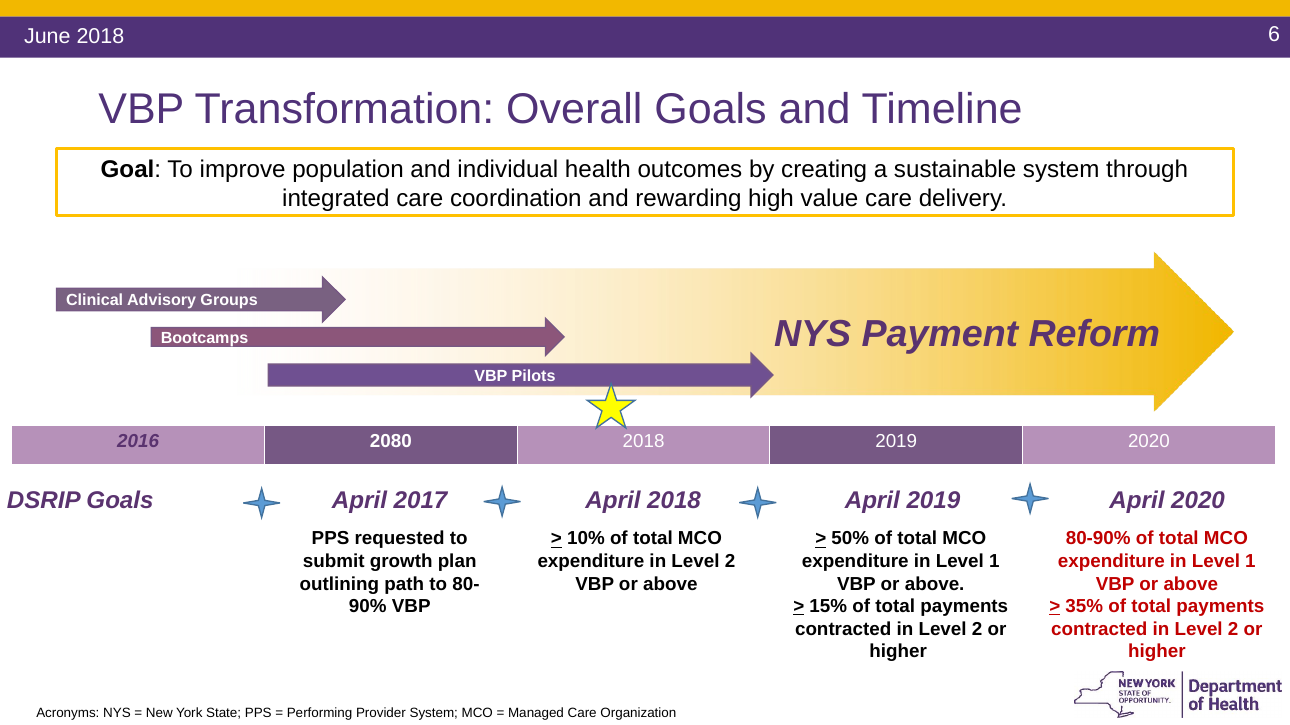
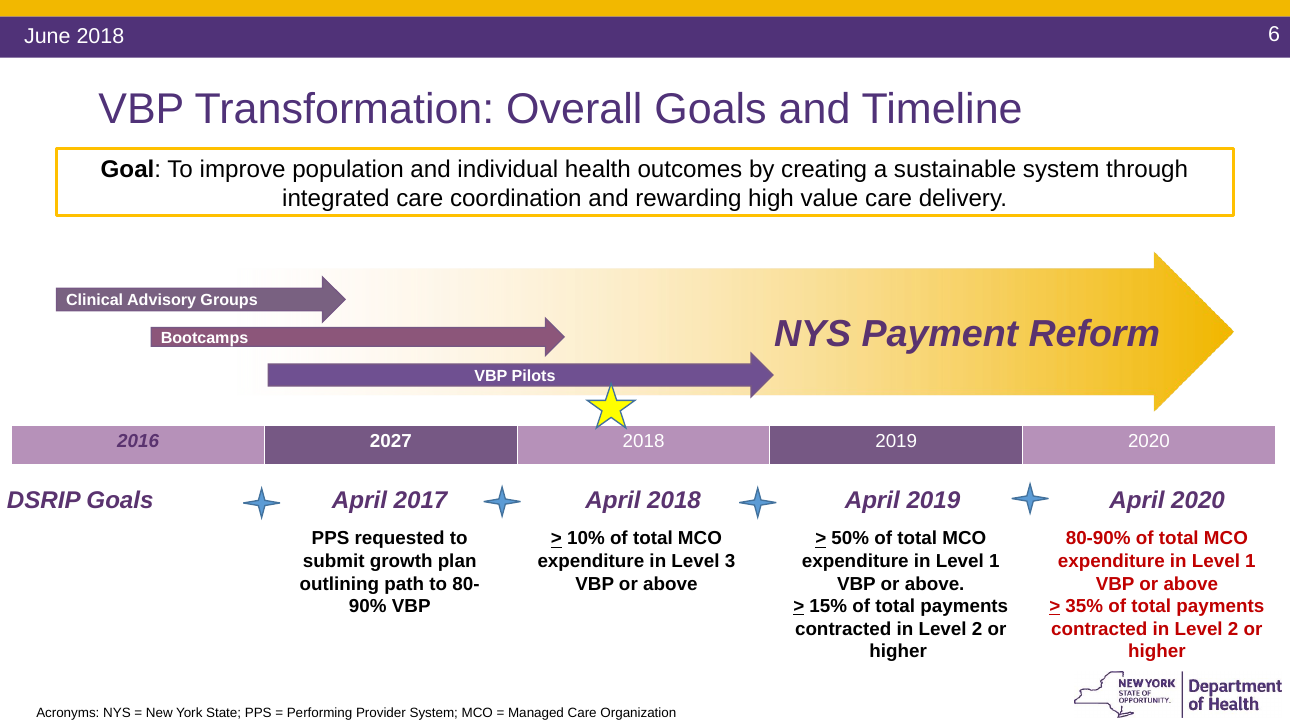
2080: 2080 -> 2027
expenditure in Level 2: 2 -> 3
